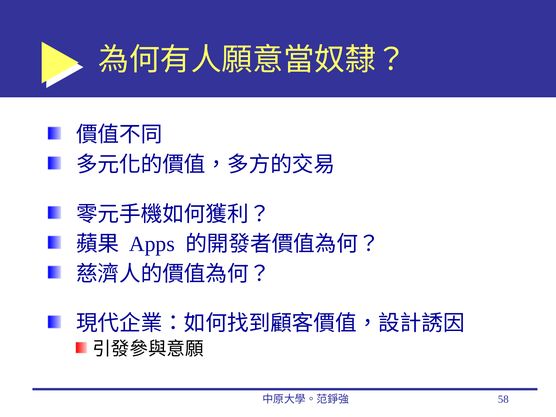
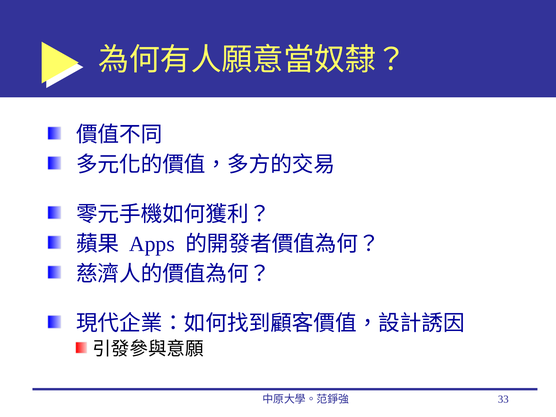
58: 58 -> 33
